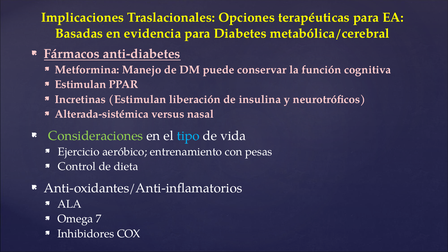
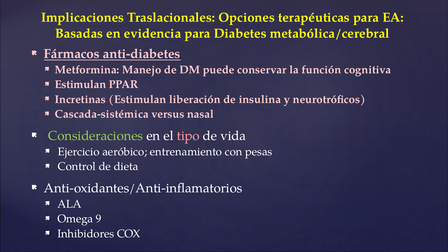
Alterada-sistémica: Alterada-sistémica -> Cascada-sistémica
tipo colour: light blue -> pink
7: 7 -> 9
